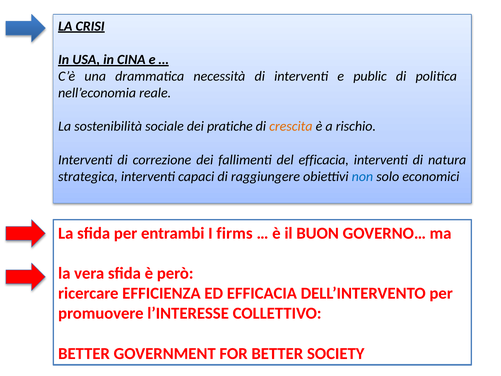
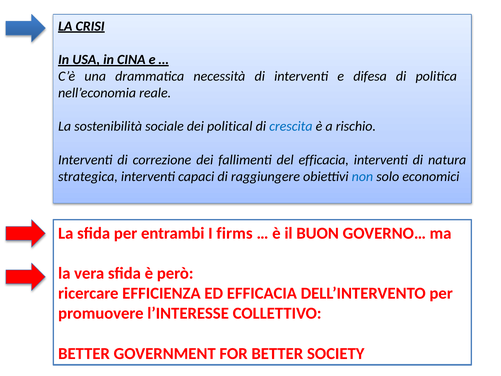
public: public -> difesa
pratiche: pratiche -> political
crescita colour: orange -> blue
